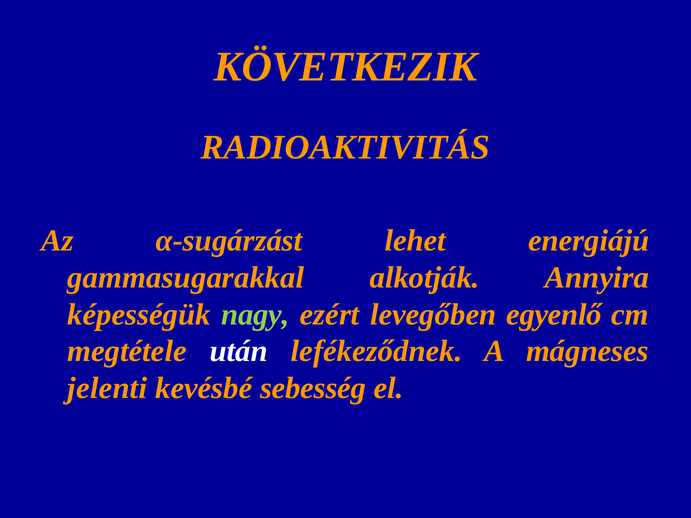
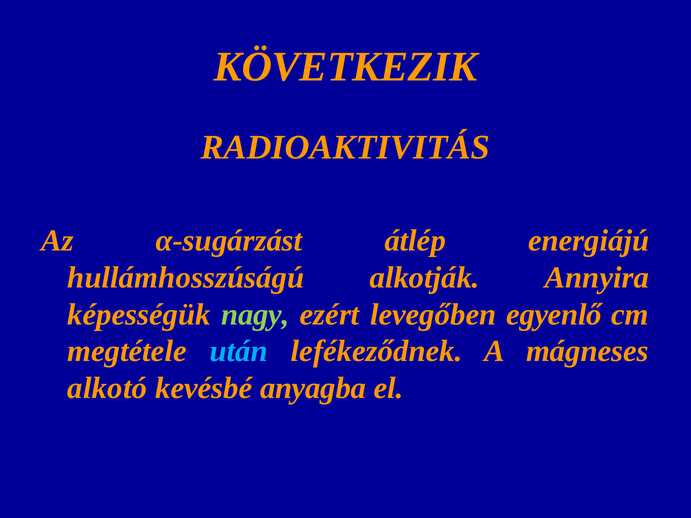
lehet: lehet -> átlép
gammasugarakkal: gammasugarakkal -> hullámhosszúságú
után colour: white -> light blue
jelenti: jelenti -> alkotó
sebesség: sebesség -> anyagba
